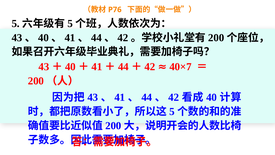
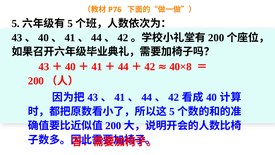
40×7: 40×7 -> 40×8
